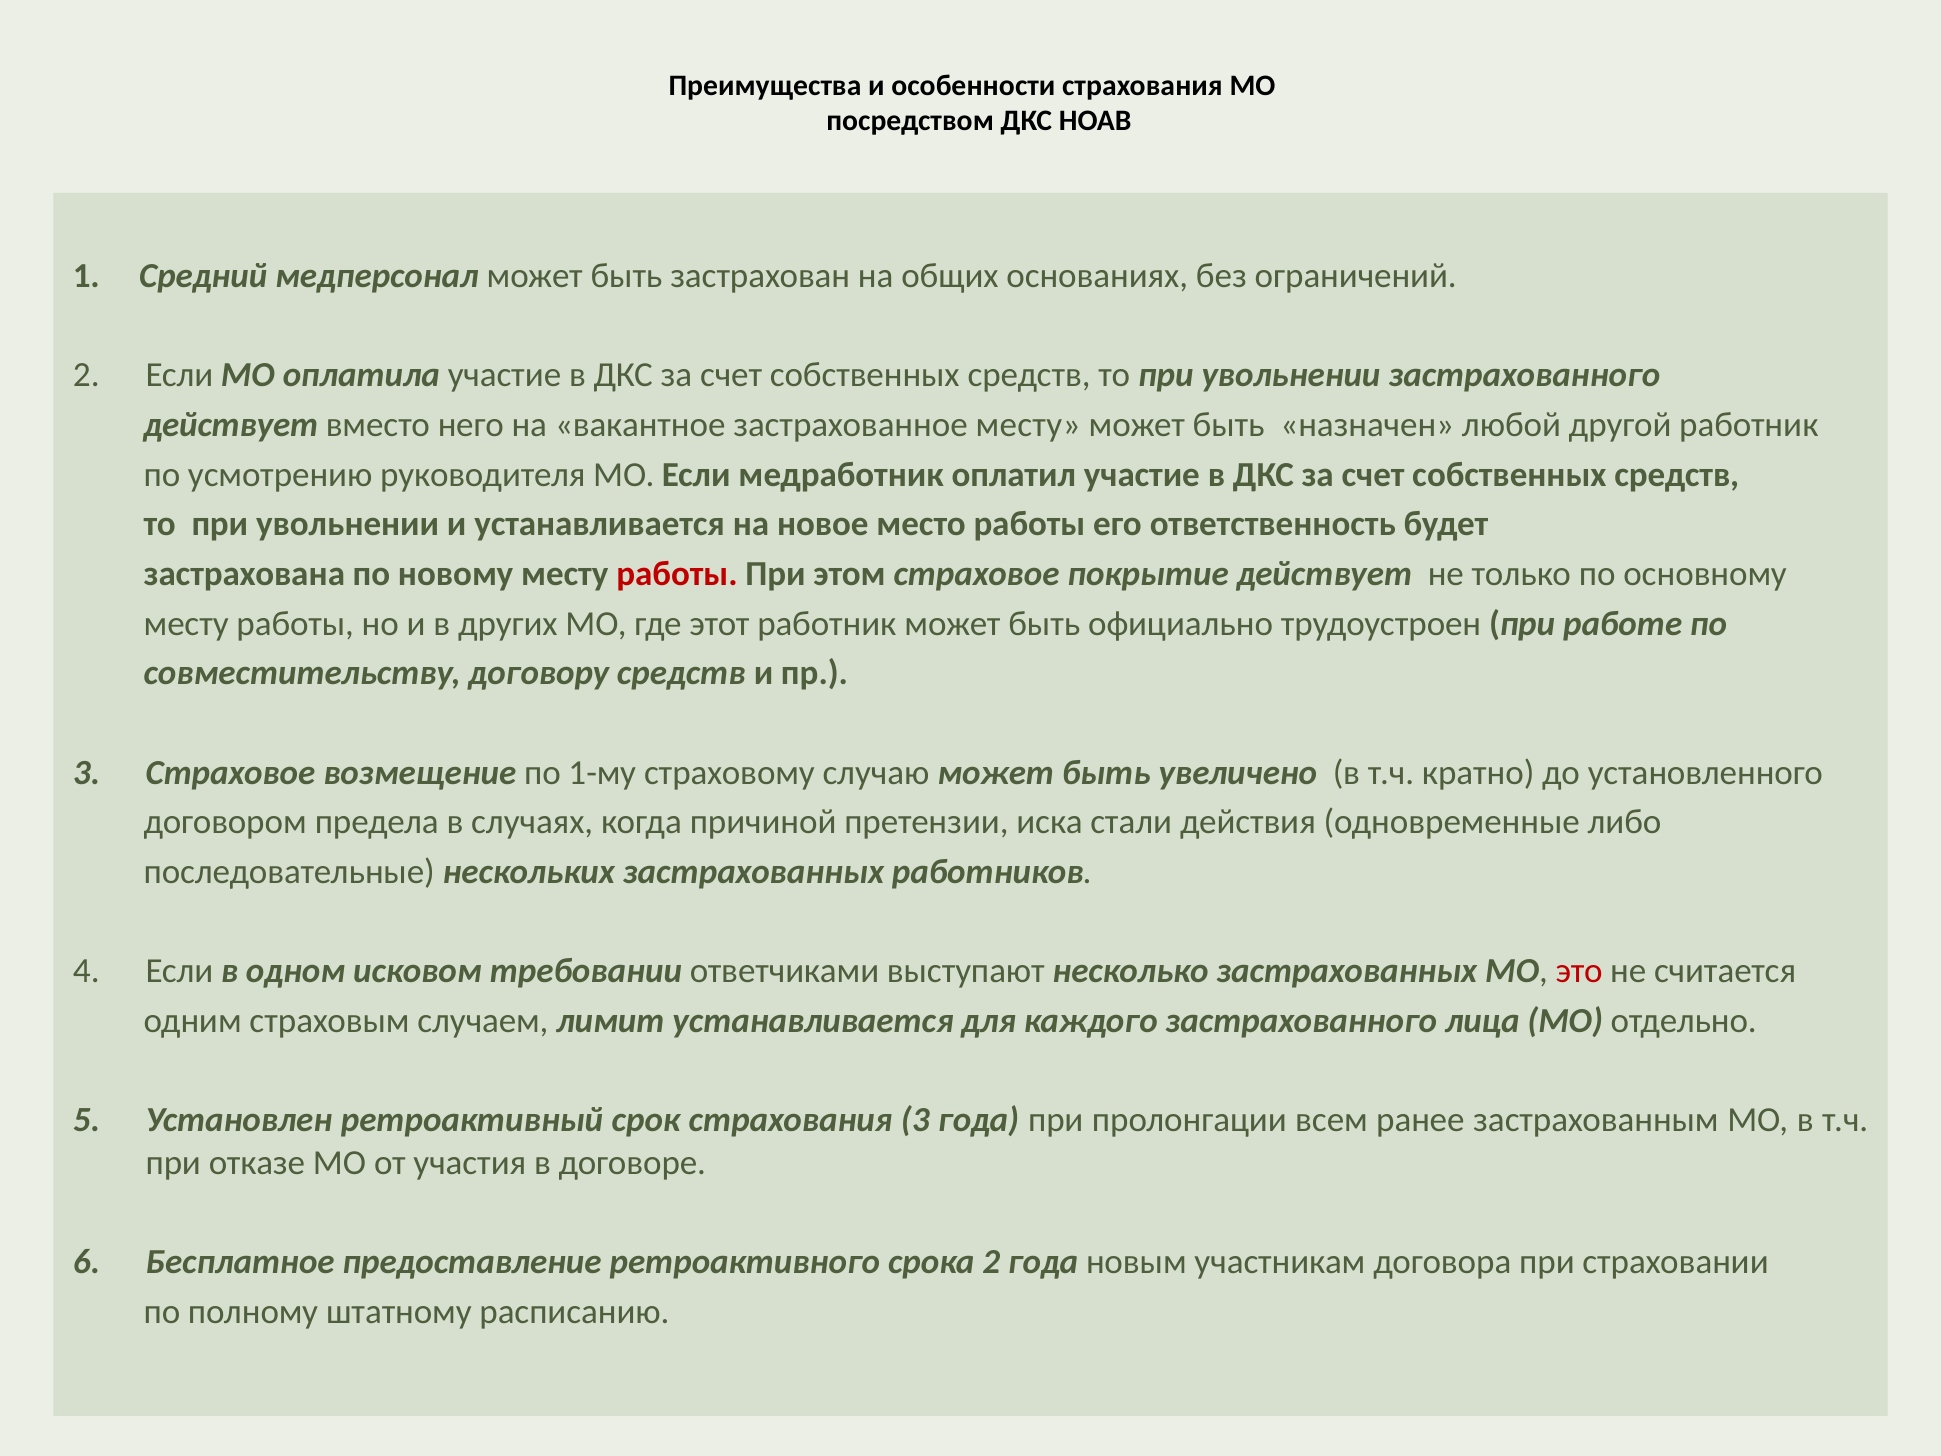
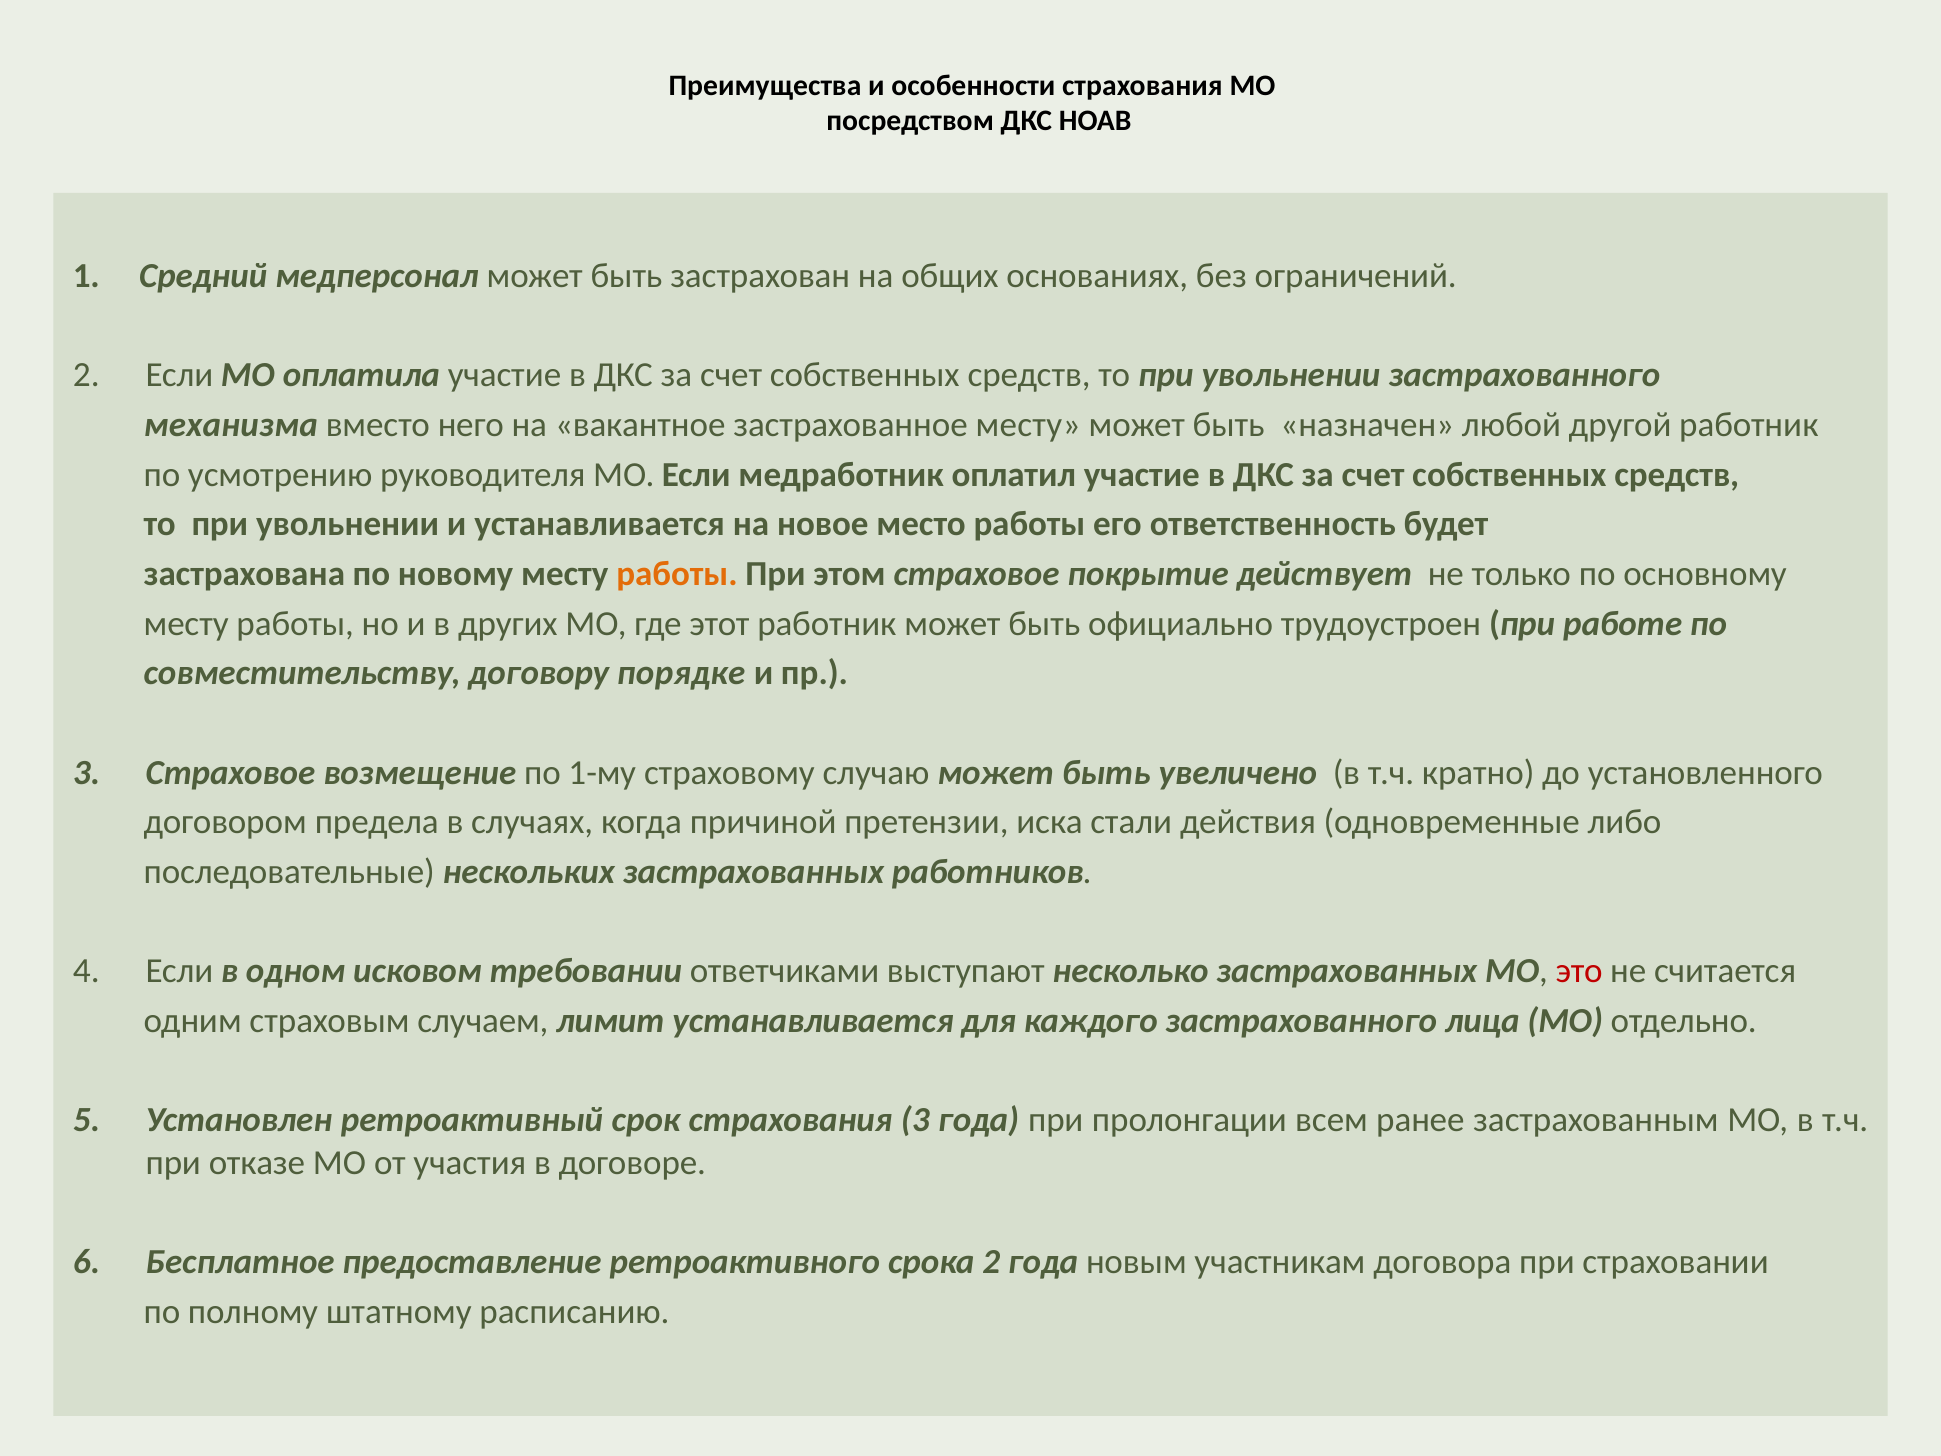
действует at (231, 425): действует -> механизма
работы at (677, 574) colour: red -> orange
договору средств: средств -> порядке
